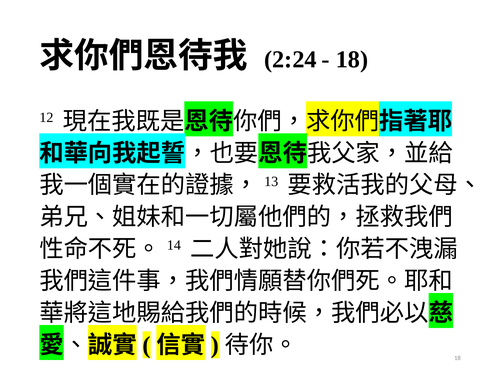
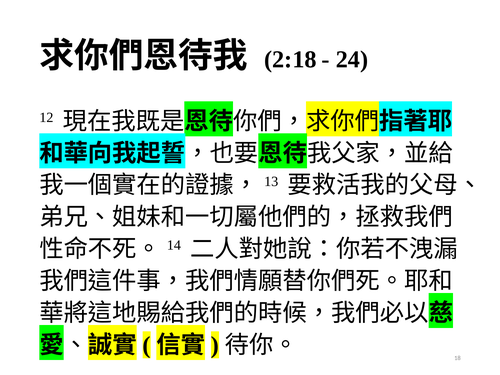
2:24: 2:24 -> 2:18
18 at (352, 59): 18 -> 24
